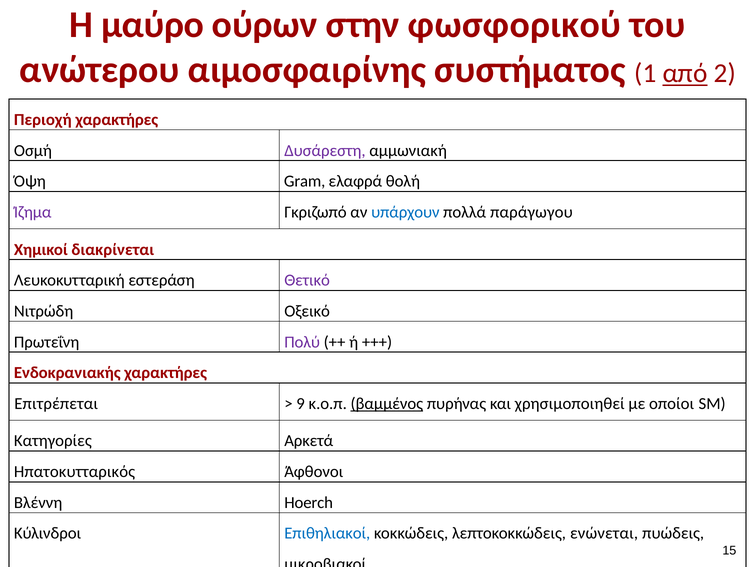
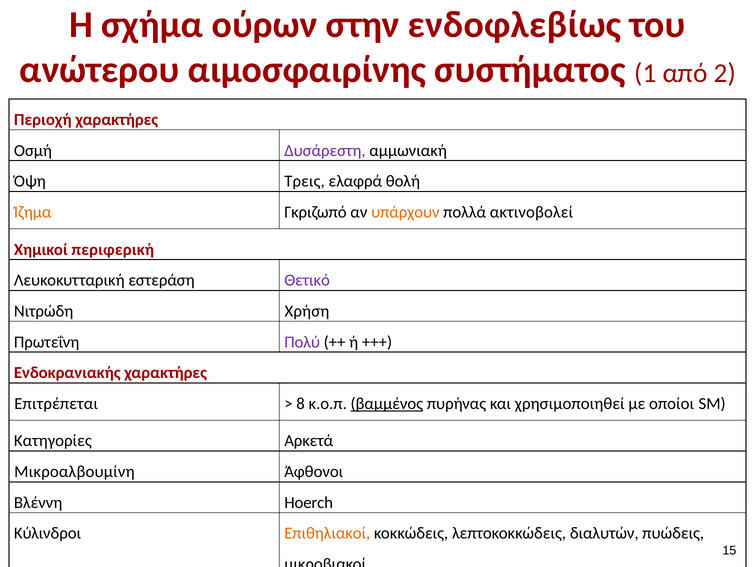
μαύρο: μαύρο -> σχήμα
φωσφορικού: φωσφορικού -> ενδοφλεβίως
από underline: present -> none
Gram: Gram -> Τρεις
Ίζημα colour: purple -> orange
υπάρχουν colour: blue -> orange
παράγωγου: παράγωγου -> ακτινοβολεί
διακρίνεται: διακρίνεται -> περιφερική
Οξεικό: Οξεικό -> Χρήση
9: 9 -> 8
Ηπατοκυτταρικός: Ηπατοκυτταρικός -> Μικροαλβουμίνη
Επιθηλιακοί colour: blue -> orange
ενώνεται: ενώνεται -> διαλυτών
